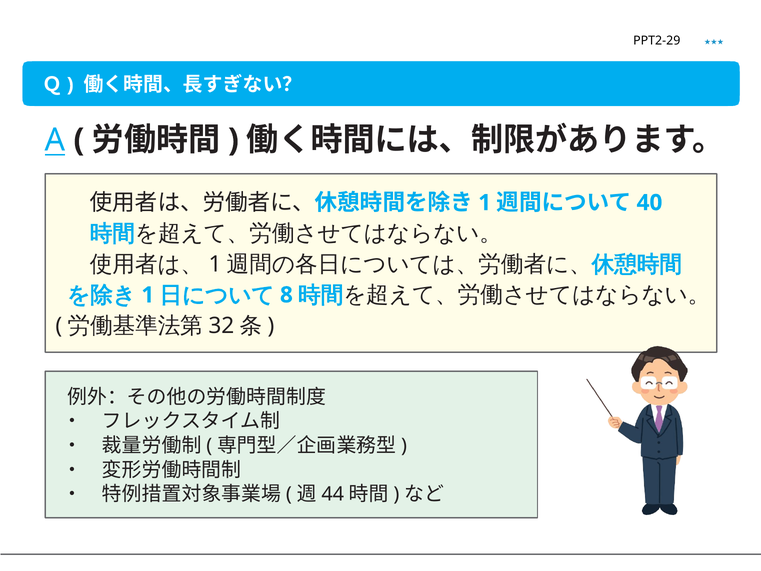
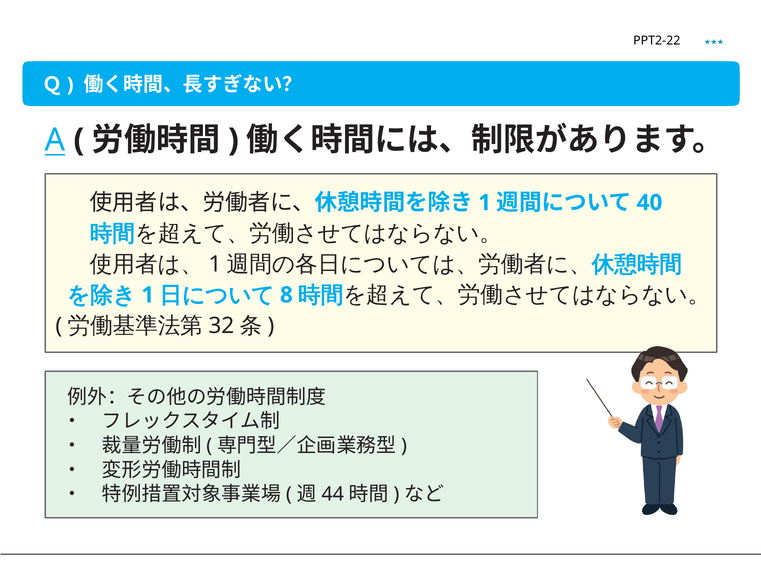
PPT2-29: PPT2-29 -> PPT2-22
